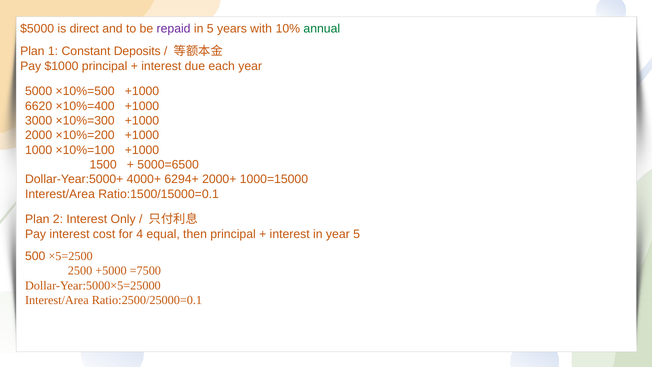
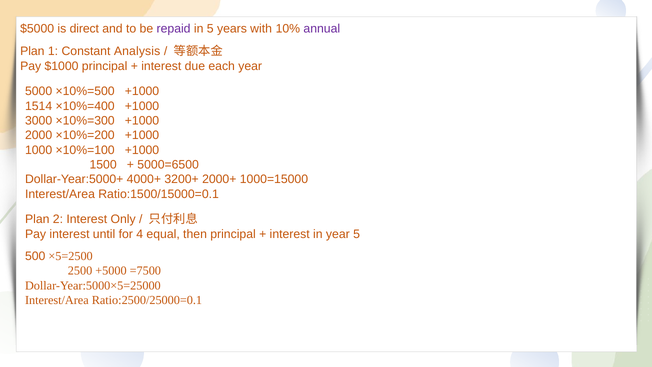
annual colour: green -> purple
Deposits: Deposits -> Analysis
6620: 6620 -> 1514
6294+: 6294+ -> 3200+
cost: cost -> until
